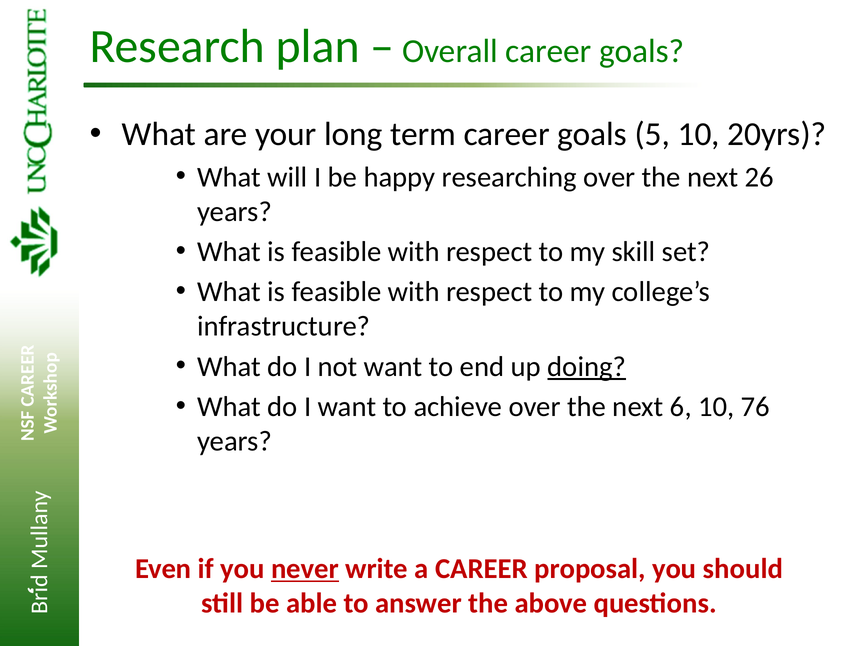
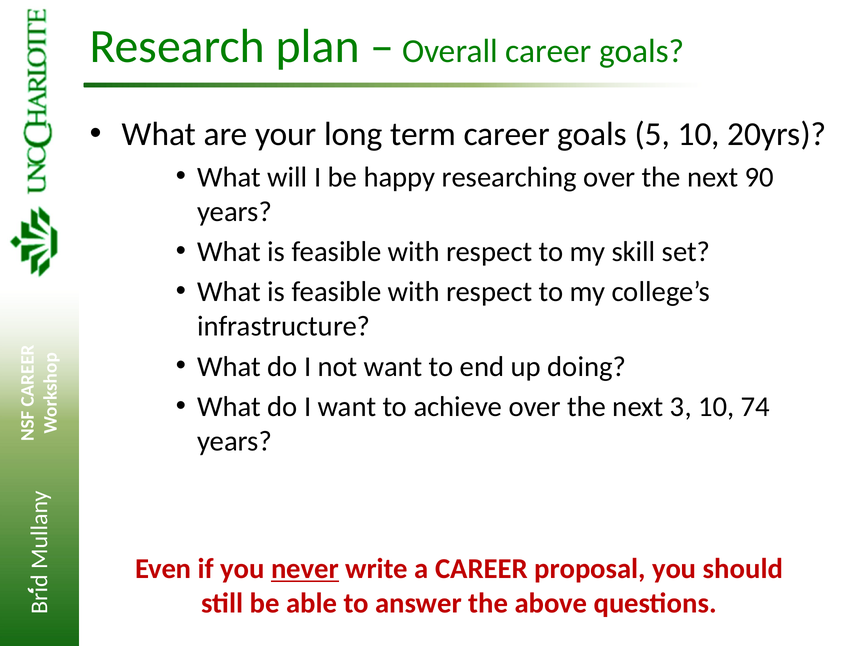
26: 26 -> 90
doing underline: present -> none
6: 6 -> 3
76: 76 -> 74
